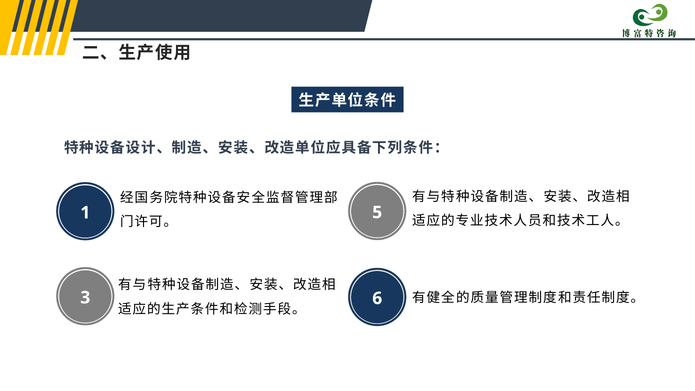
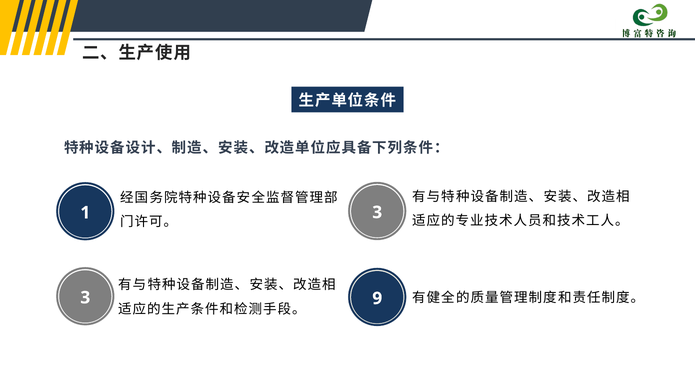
5 at (377, 212): 5 -> 3
6: 6 -> 9
